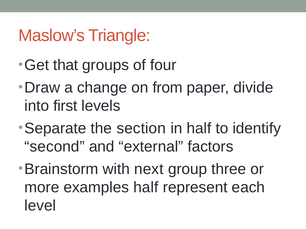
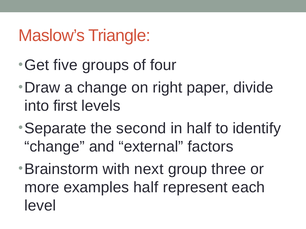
that: that -> five
from: from -> right
section: section -> second
second at (55, 147): second -> change
